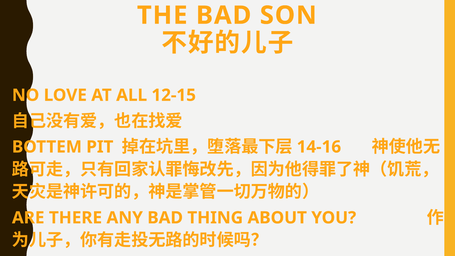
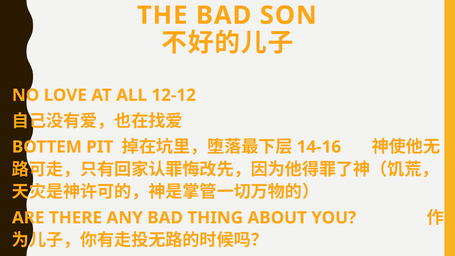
12-15: 12-15 -> 12-12
